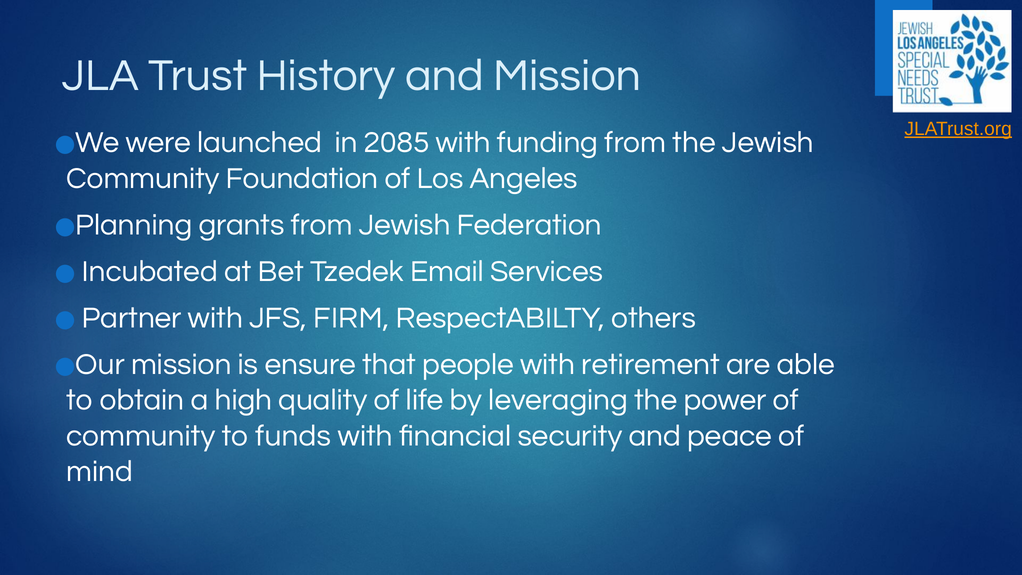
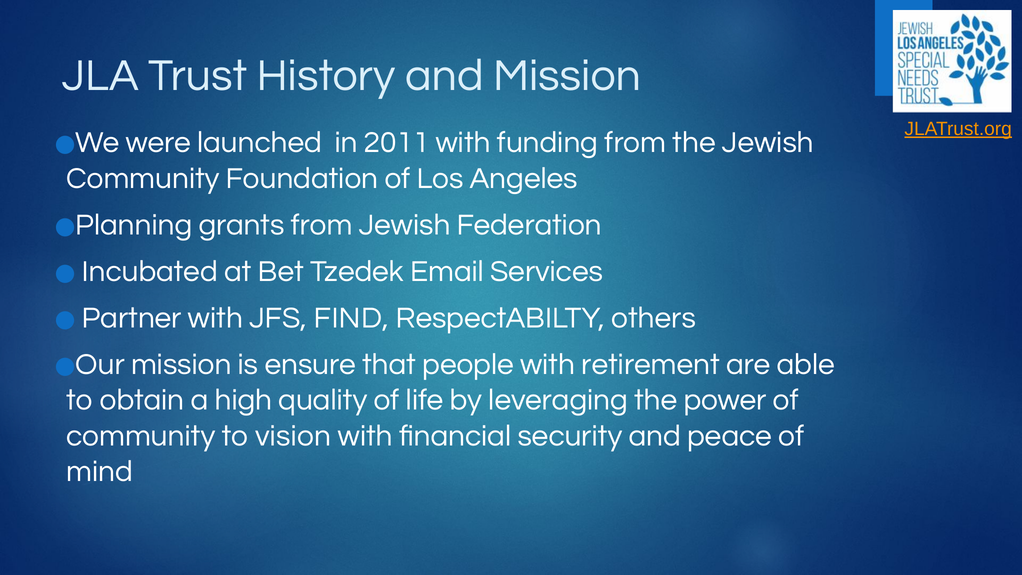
2085: 2085 -> 2011
FIRM: FIRM -> FIND
funds: funds -> vision
